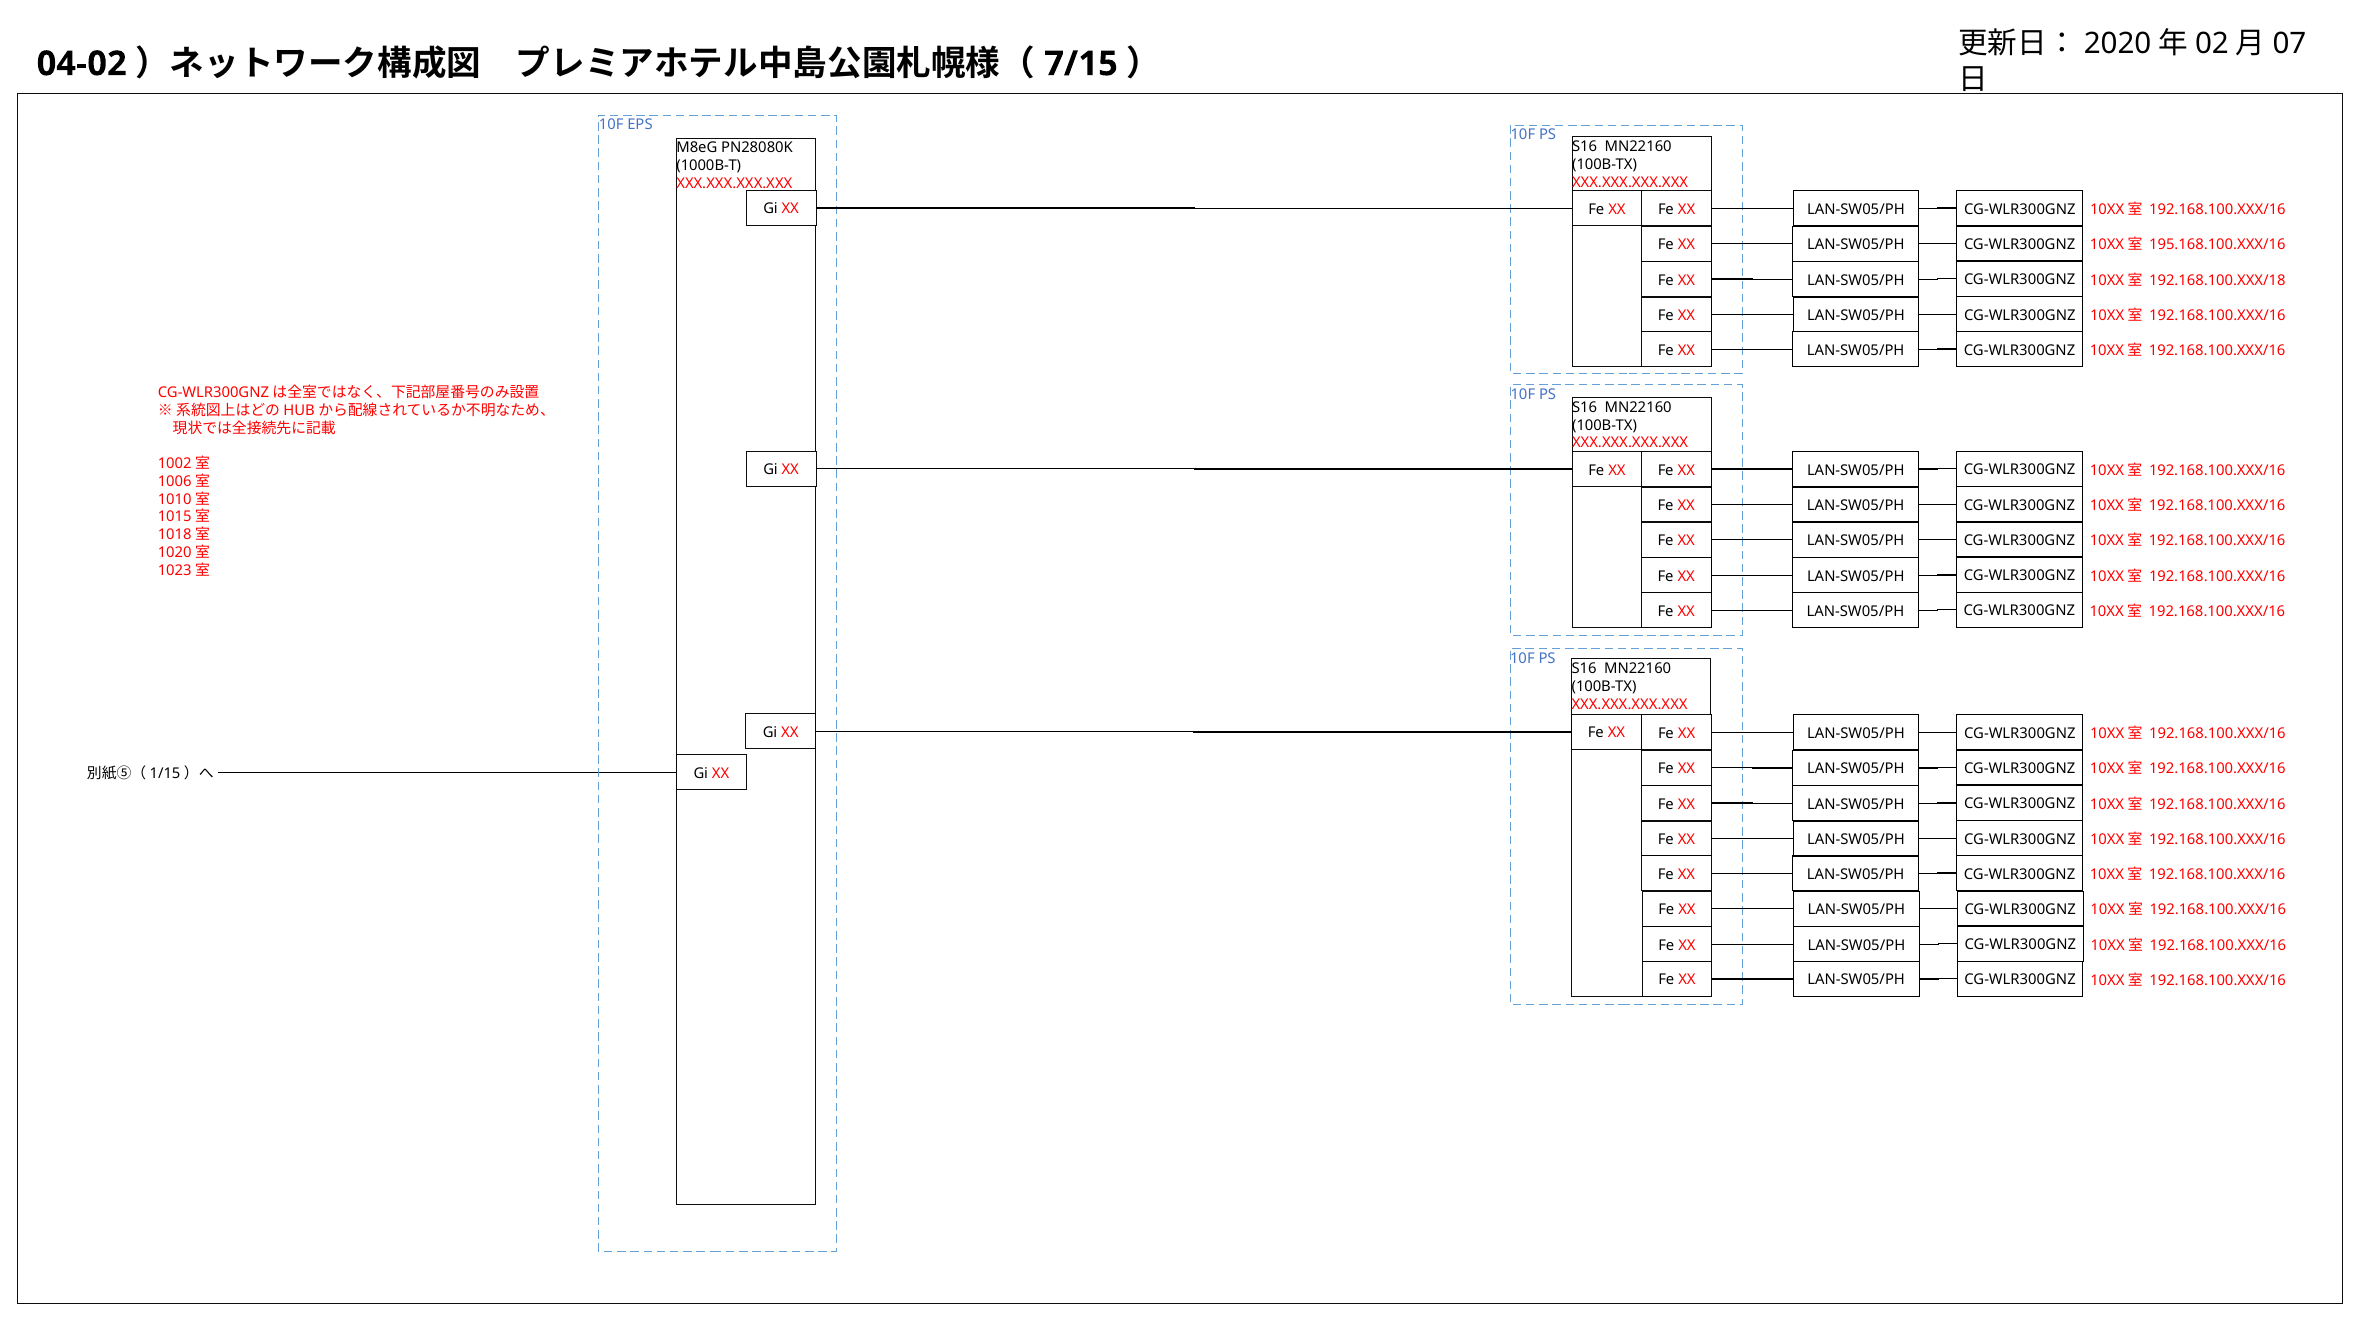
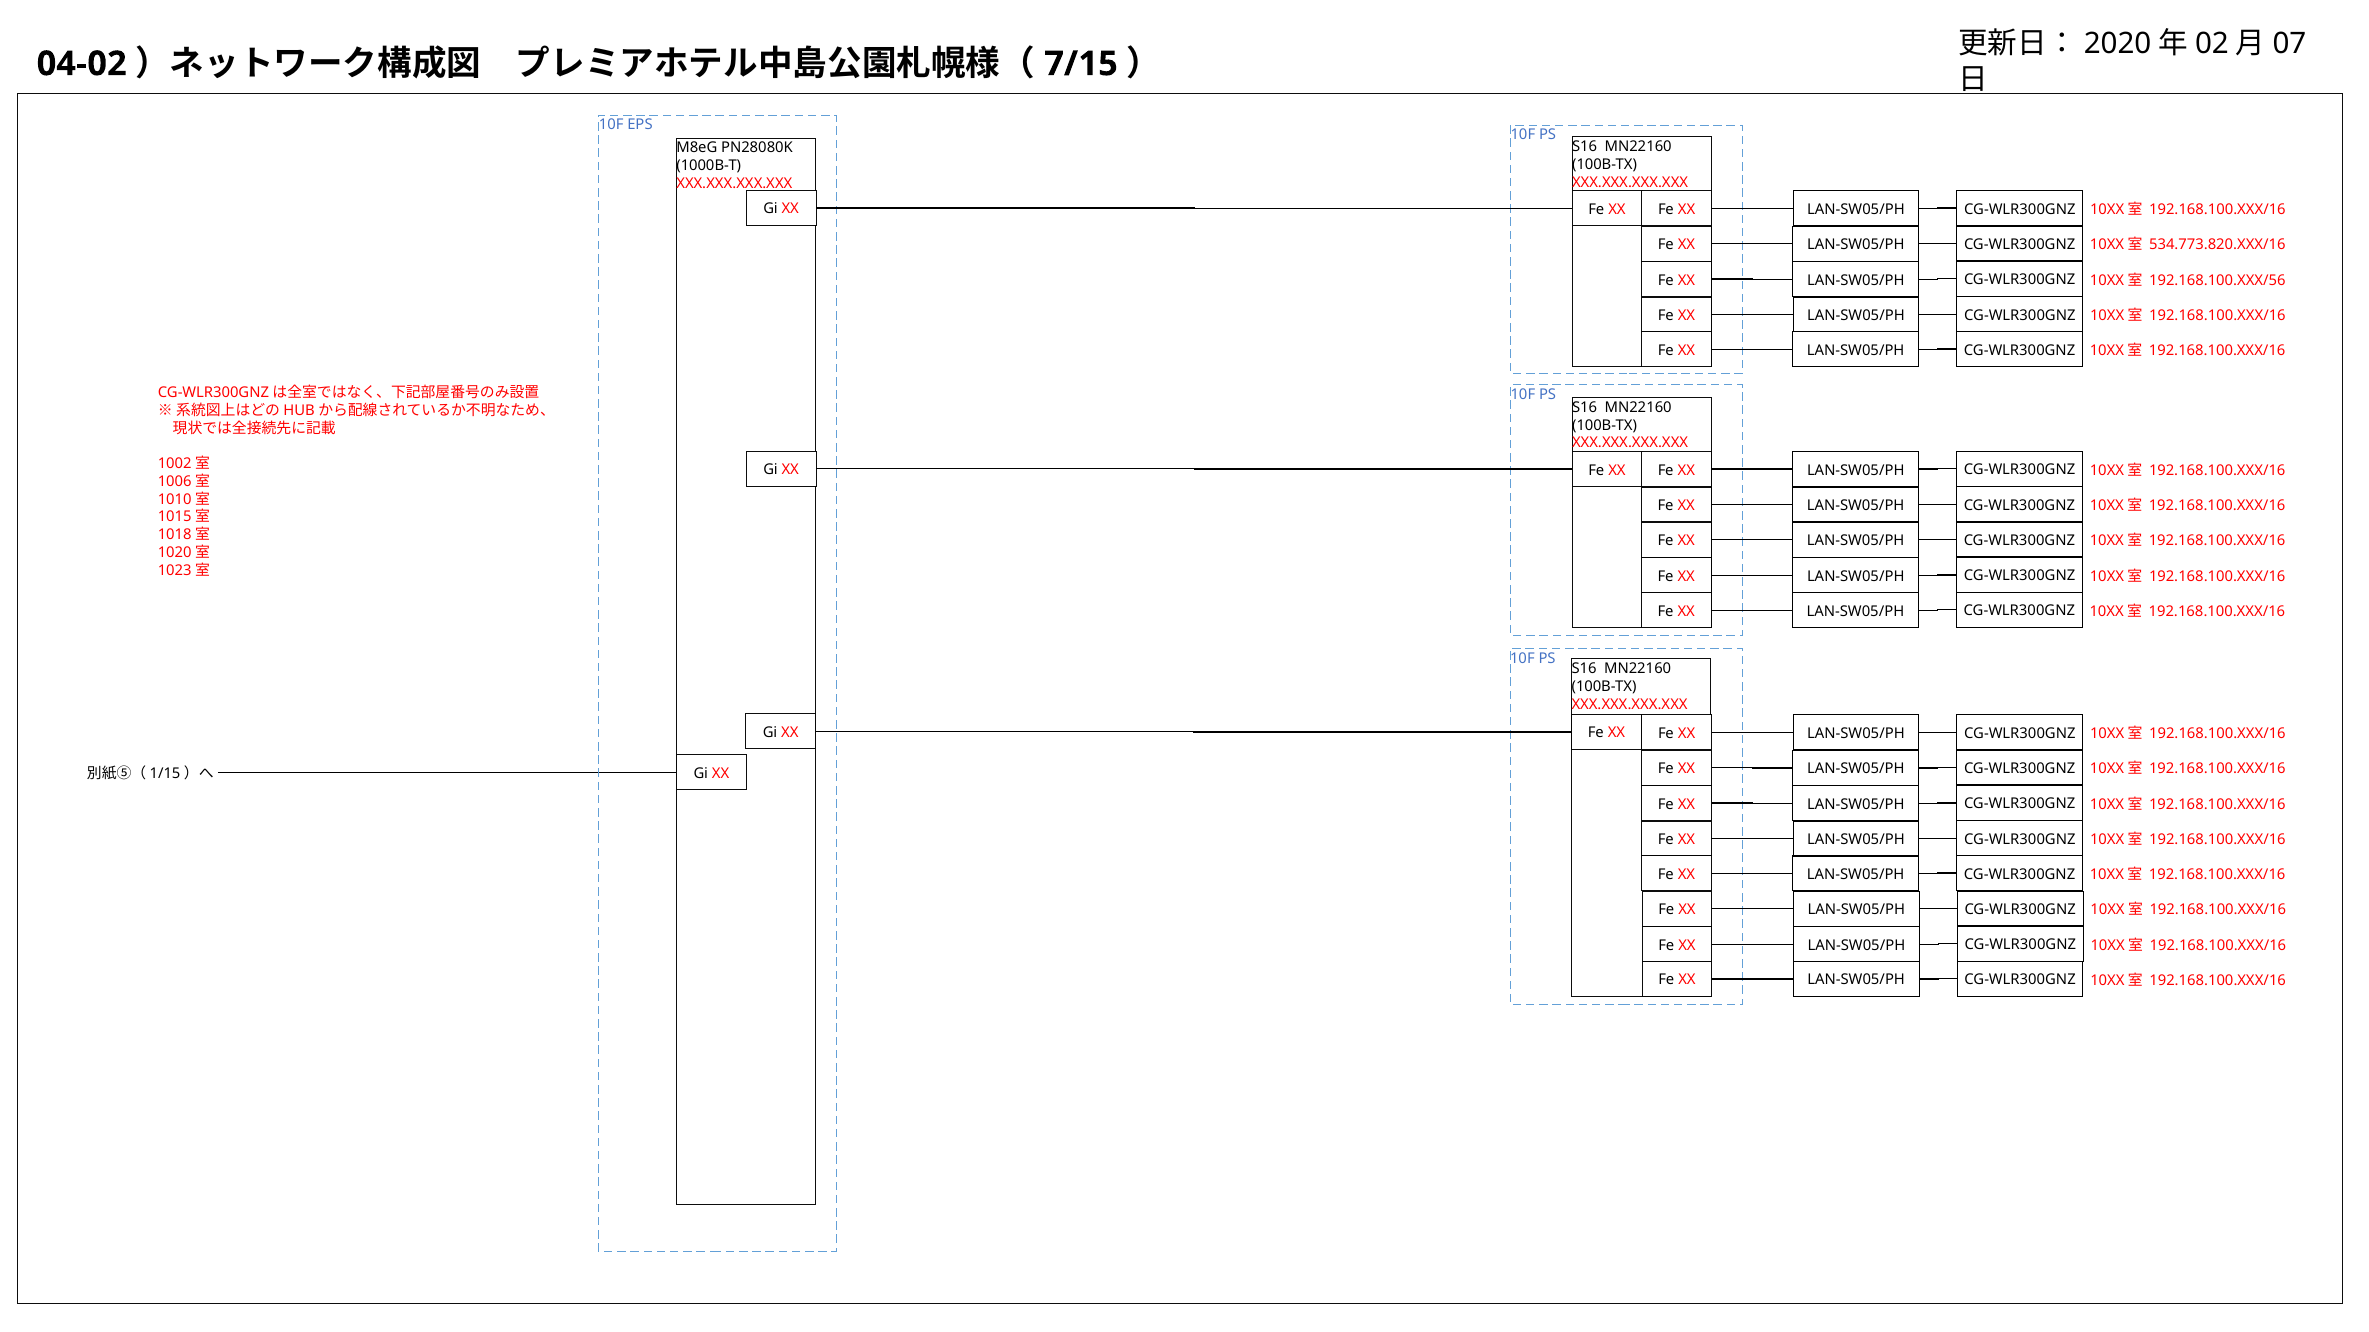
195.168.100.XXX/16: 195.168.100.XXX/16 -> 534.773.820.XXX/16
192.168.100.XXX/18: 192.168.100.XXX/18 -> 192.168.100.XXX/56
